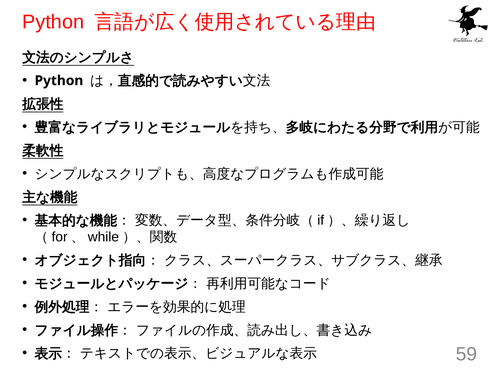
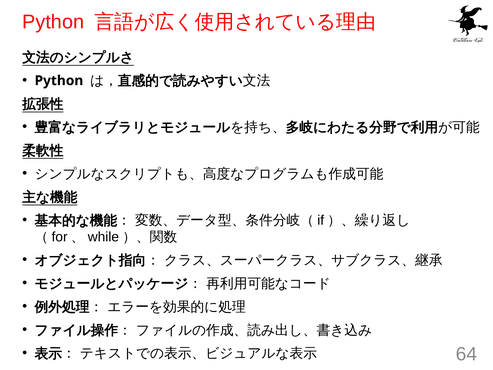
59: 59 -> 64
